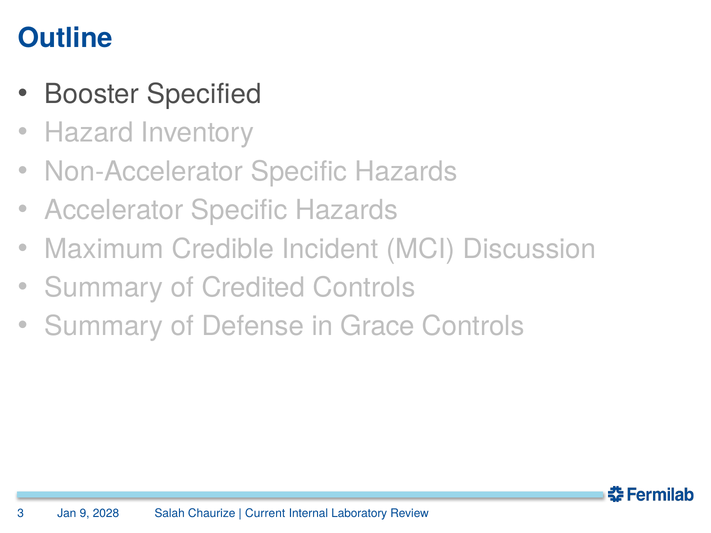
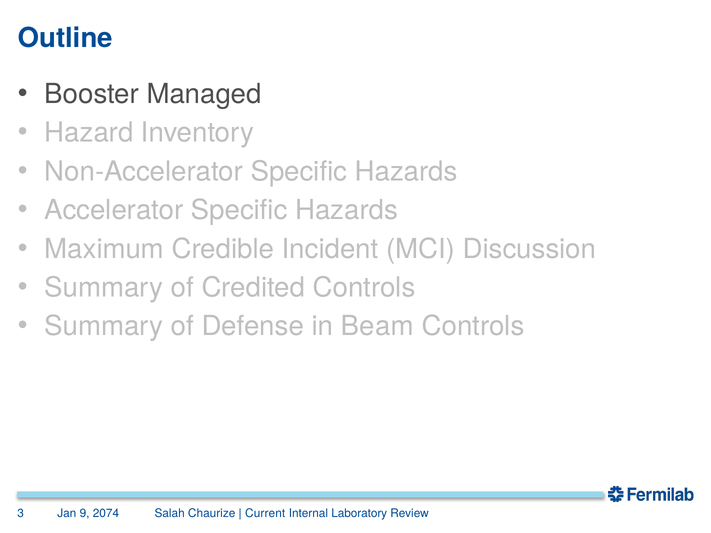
Specified: Specified -> Managed
Grace: Grace -> Beam
2028: 2028 -> 2074
